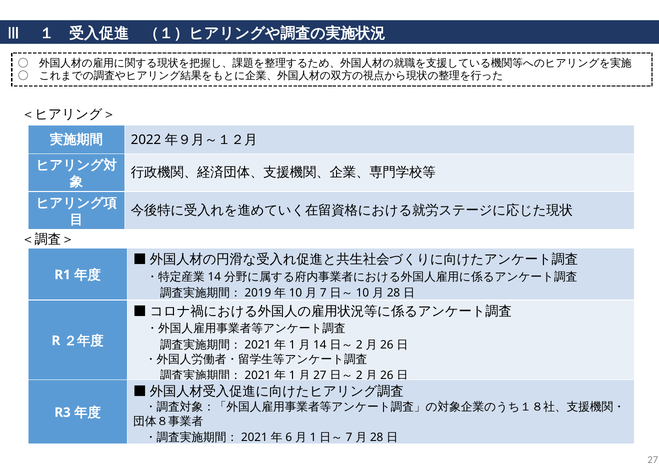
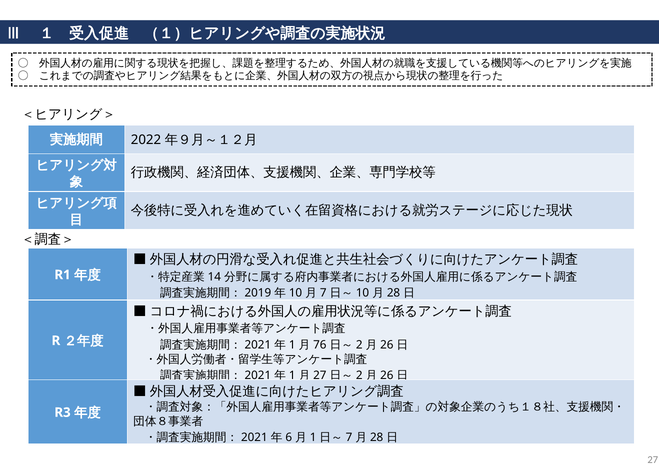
14 at (320, 345): 14 -> 76
